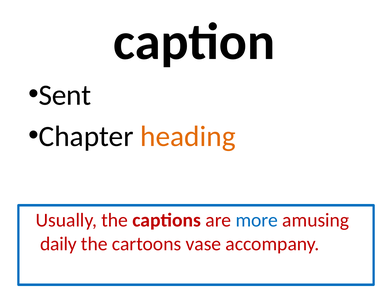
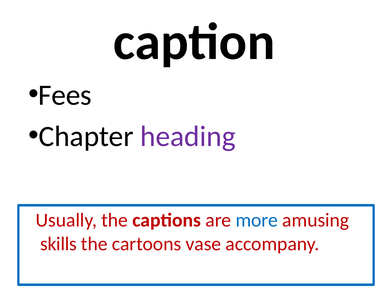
Sent: Sent -> Fees
heading colour: orange -> purple
daily: daily -> skills
